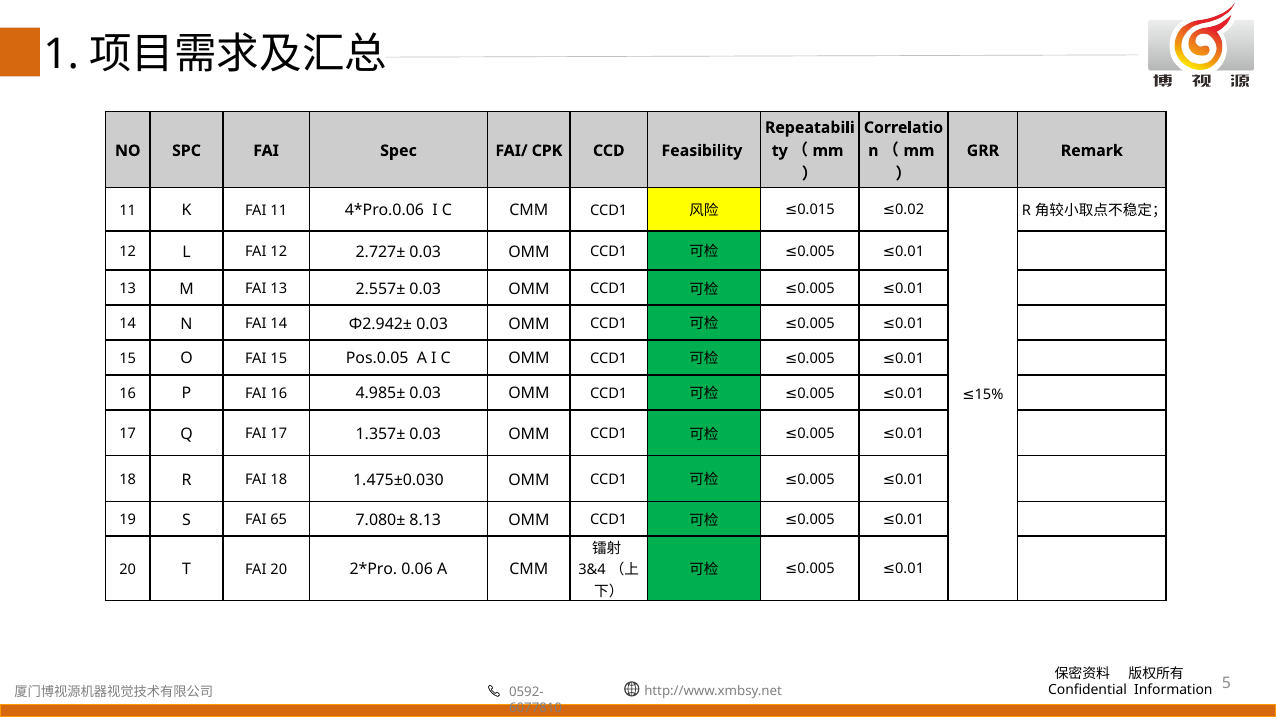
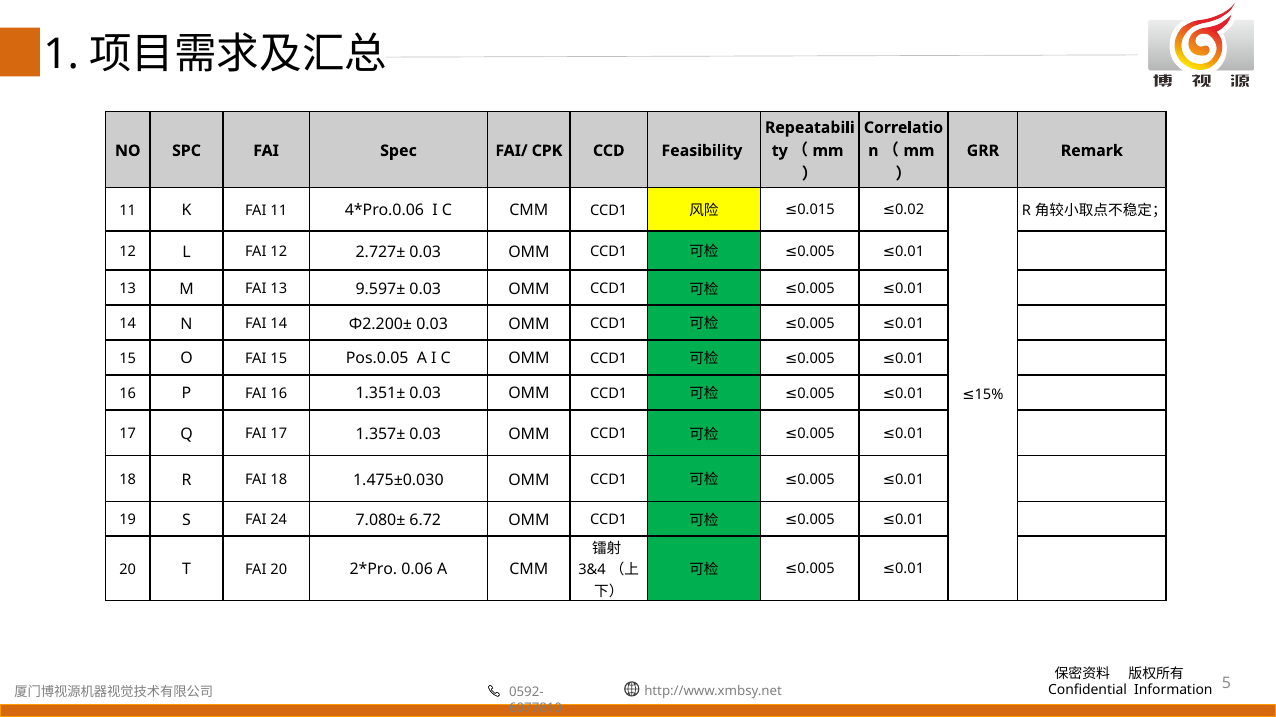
2.557±: 2.557± -> 9.597±
Φ2.942±: Φ2.942± -> Φ2.200±
4.985±: 4.985± -> 1.351±
65: 65 -> 24
8.13: 8.13 -> 6.72
